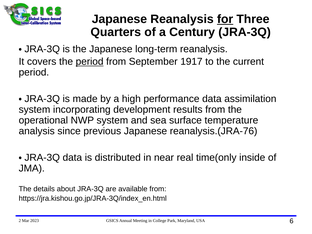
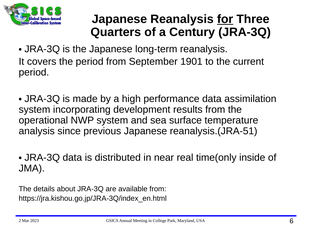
period at (90, 62) underline: present -> none
1917: 1917 -> 1901
reanalysis.(JRA-76: reanalysis.(JRA-76 -> reanalysis.(JRA-51
